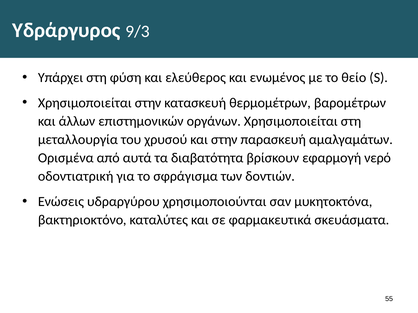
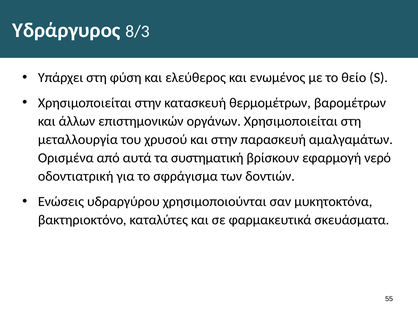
9/3: 9/3 -> 8/3
διαβατότητα: διαβατότητα -> συστηματική
